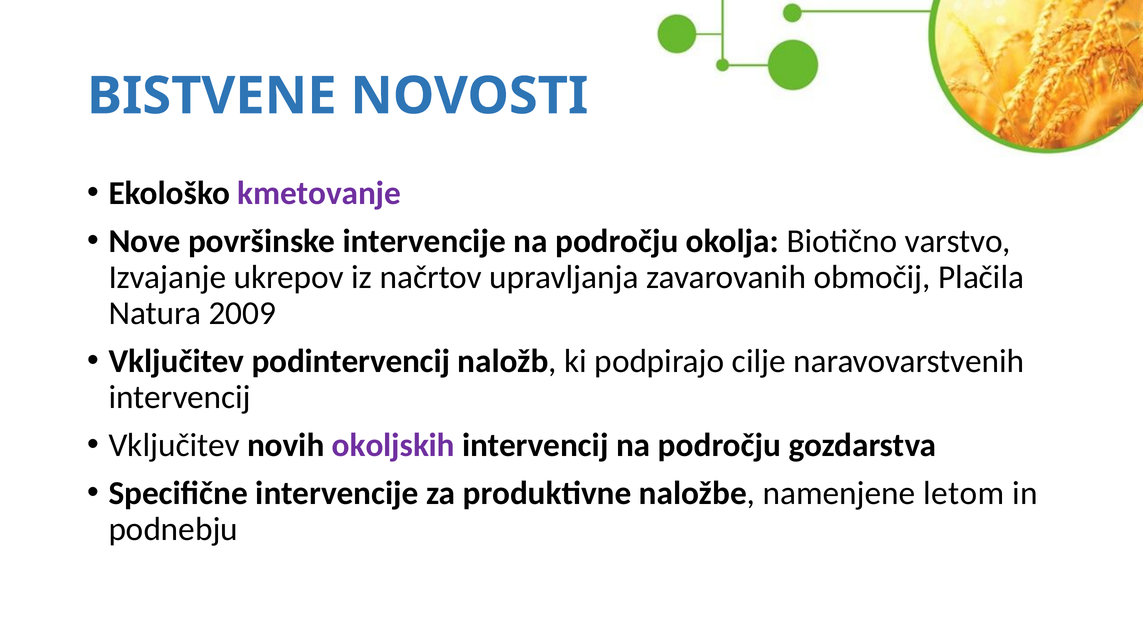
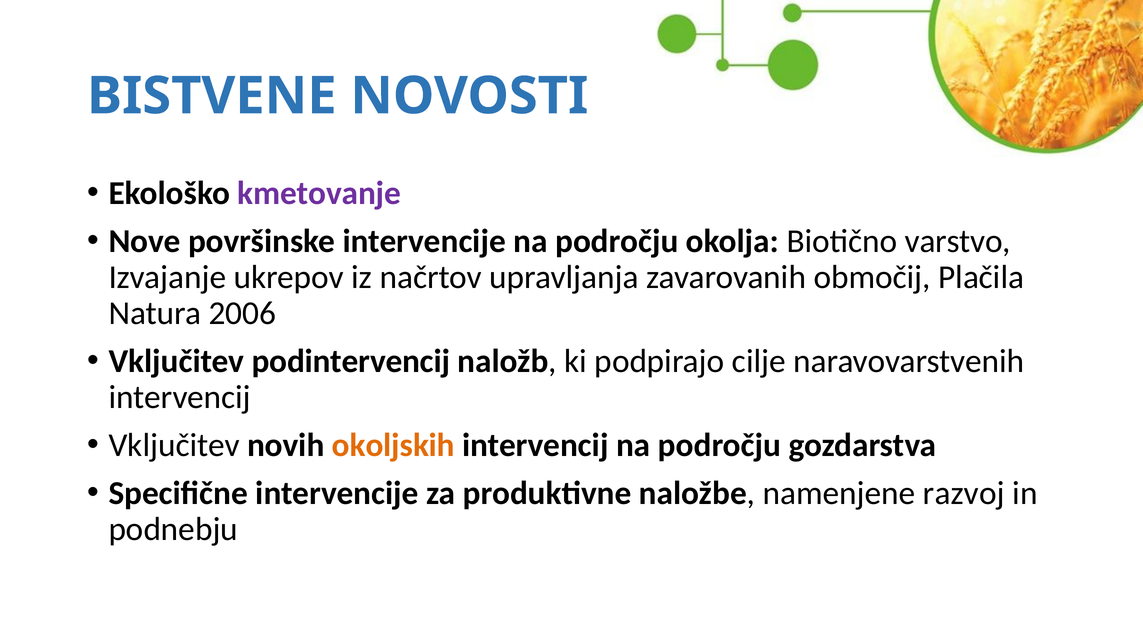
2009: 2009 -> 2006
okoljskih colour: purple -> orange
letom: letom -> razvoj
